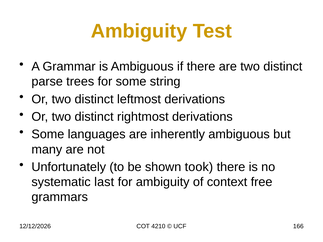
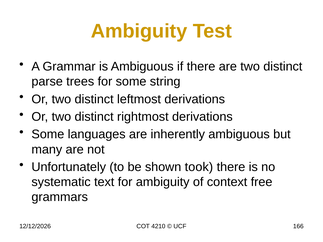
last: last -> text
